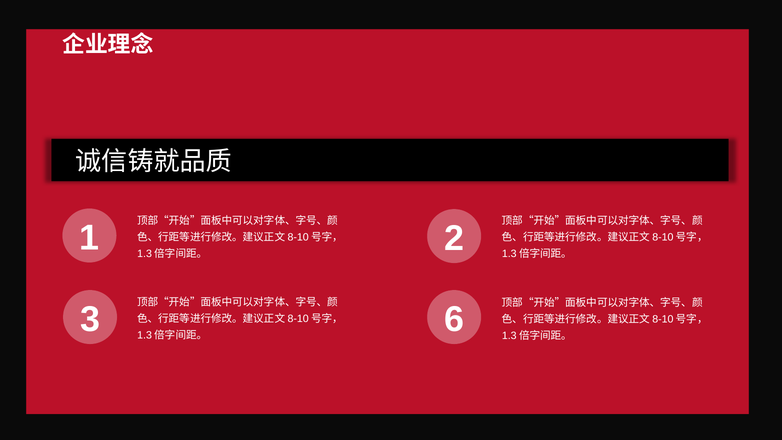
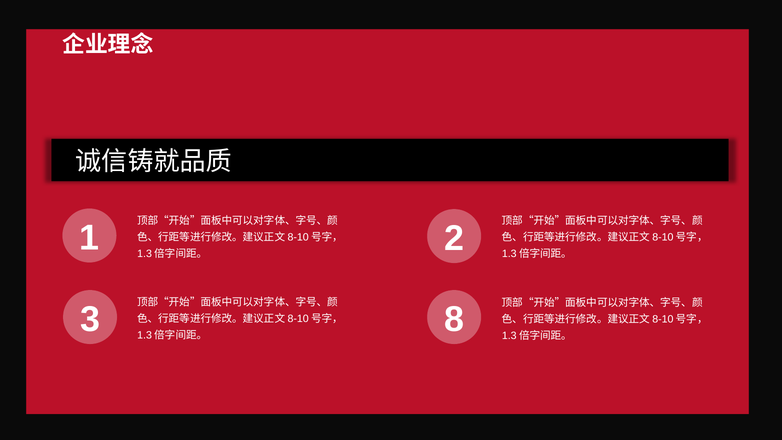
6: 6 -> 8
